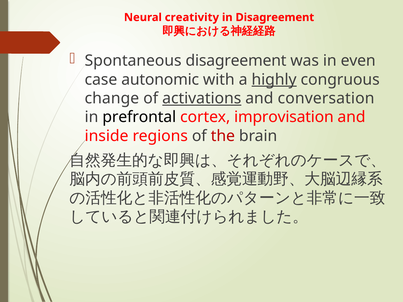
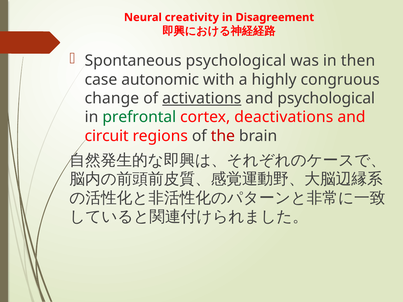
Spontaneous disagreement: disagreement -> psychological
even: even -> then
highly underline: present -> none
and conversation: conversation -> psychological
prefrontal colour: black -> green
improvisation: improvisation -> deactivations
inside: inside -> circuit
